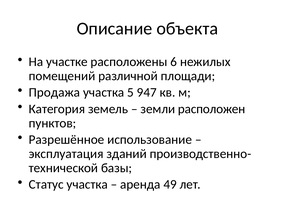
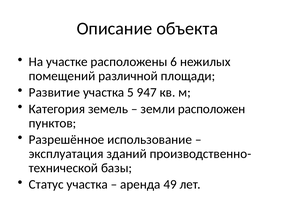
Продажа: Продажа -> Развитие
